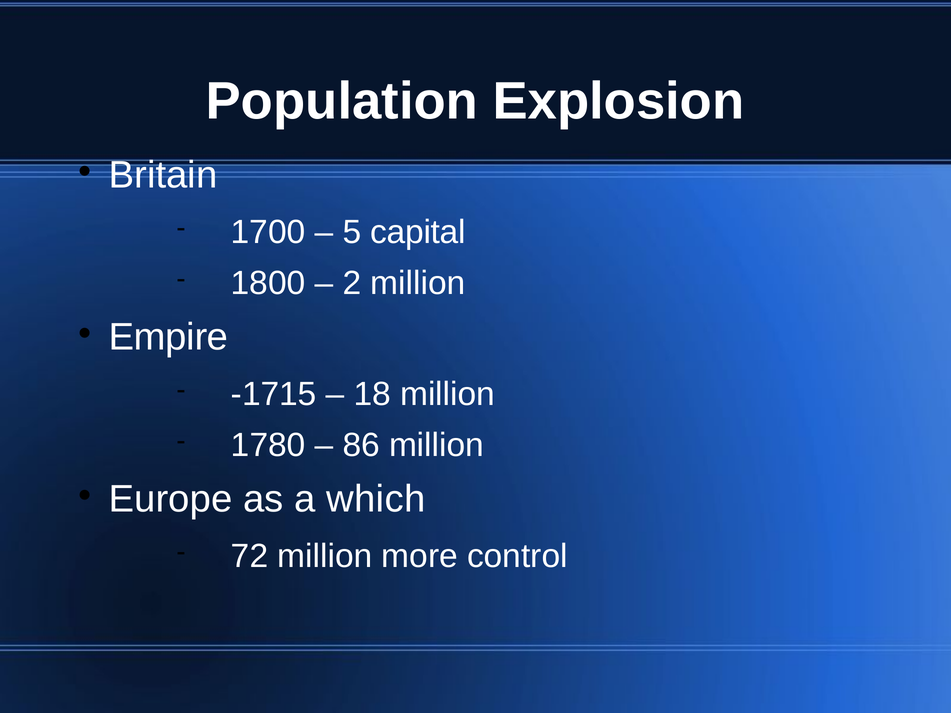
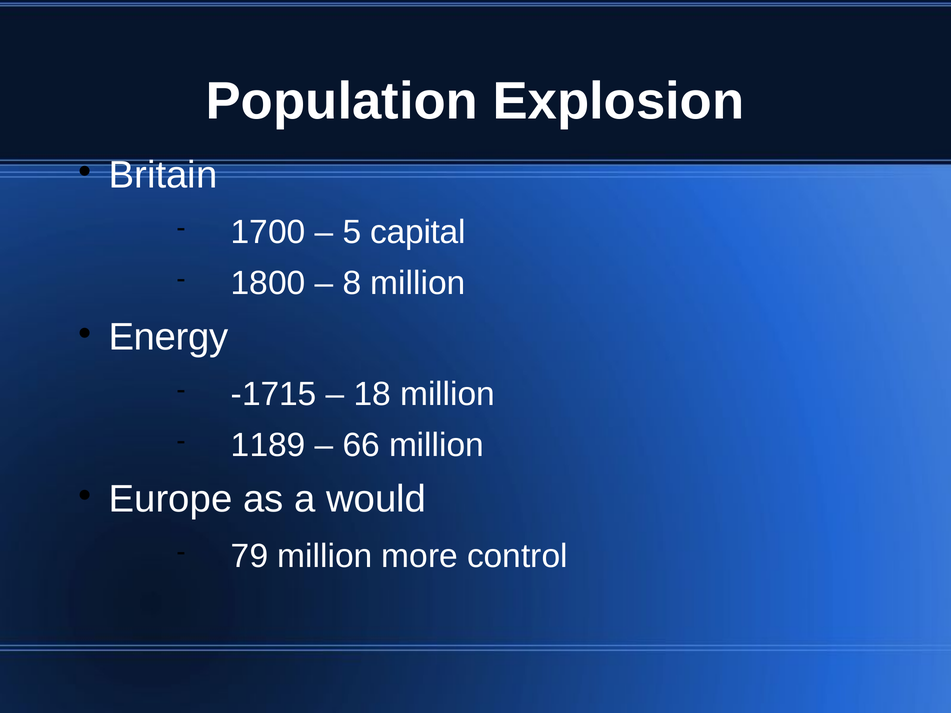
2: 2 -> 8
Empire: Empire -> Energy
1780: 1780 -> 1189
86: 86 -> 66
which: which -> would
72: 72 -> 79
